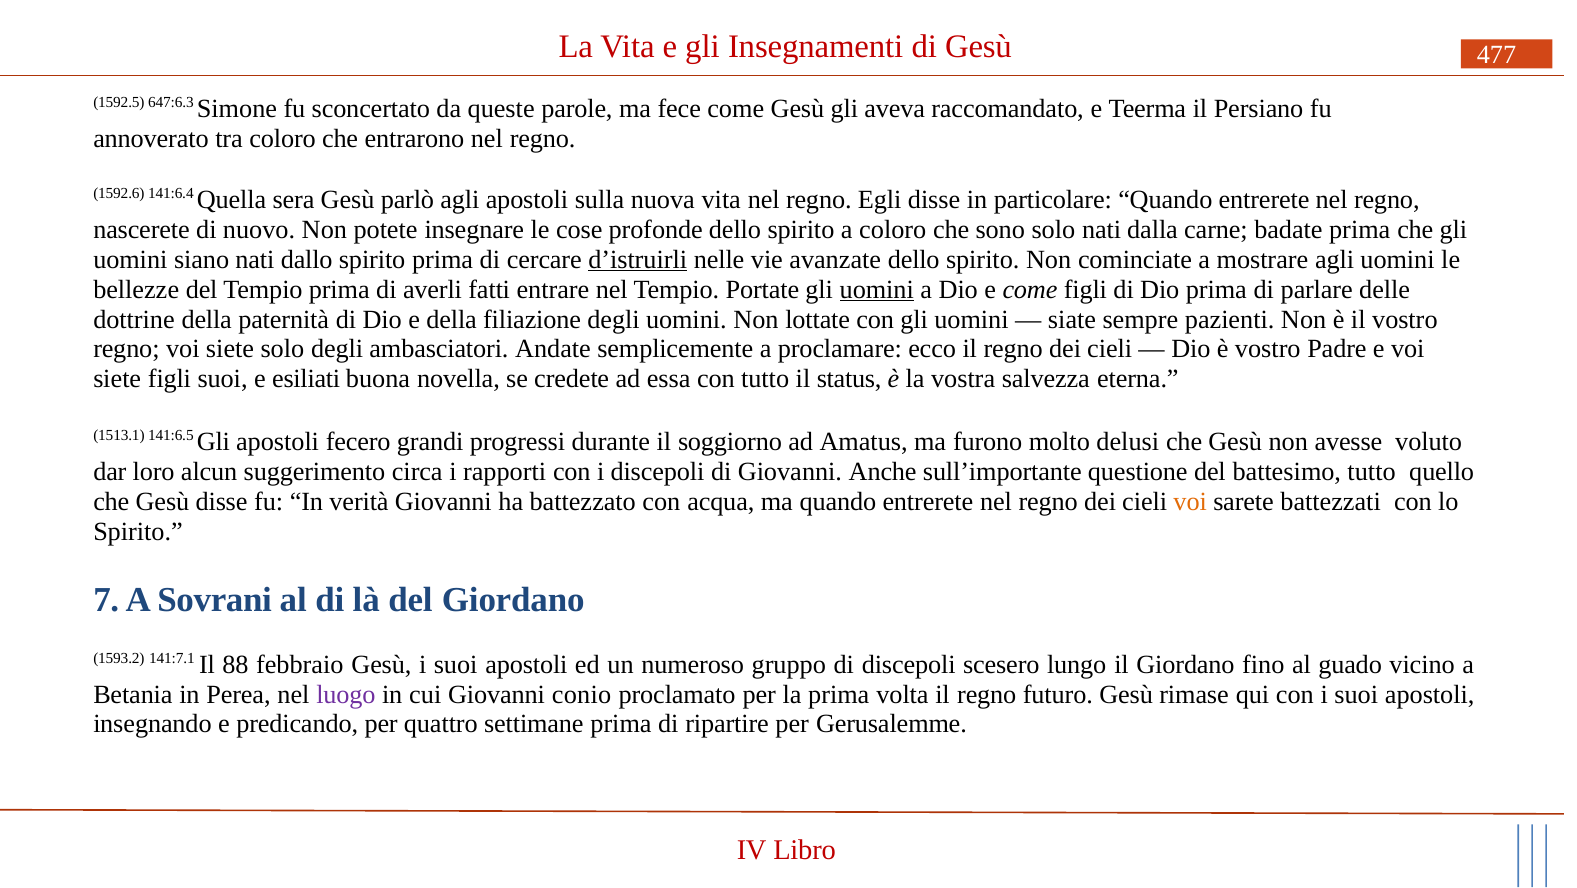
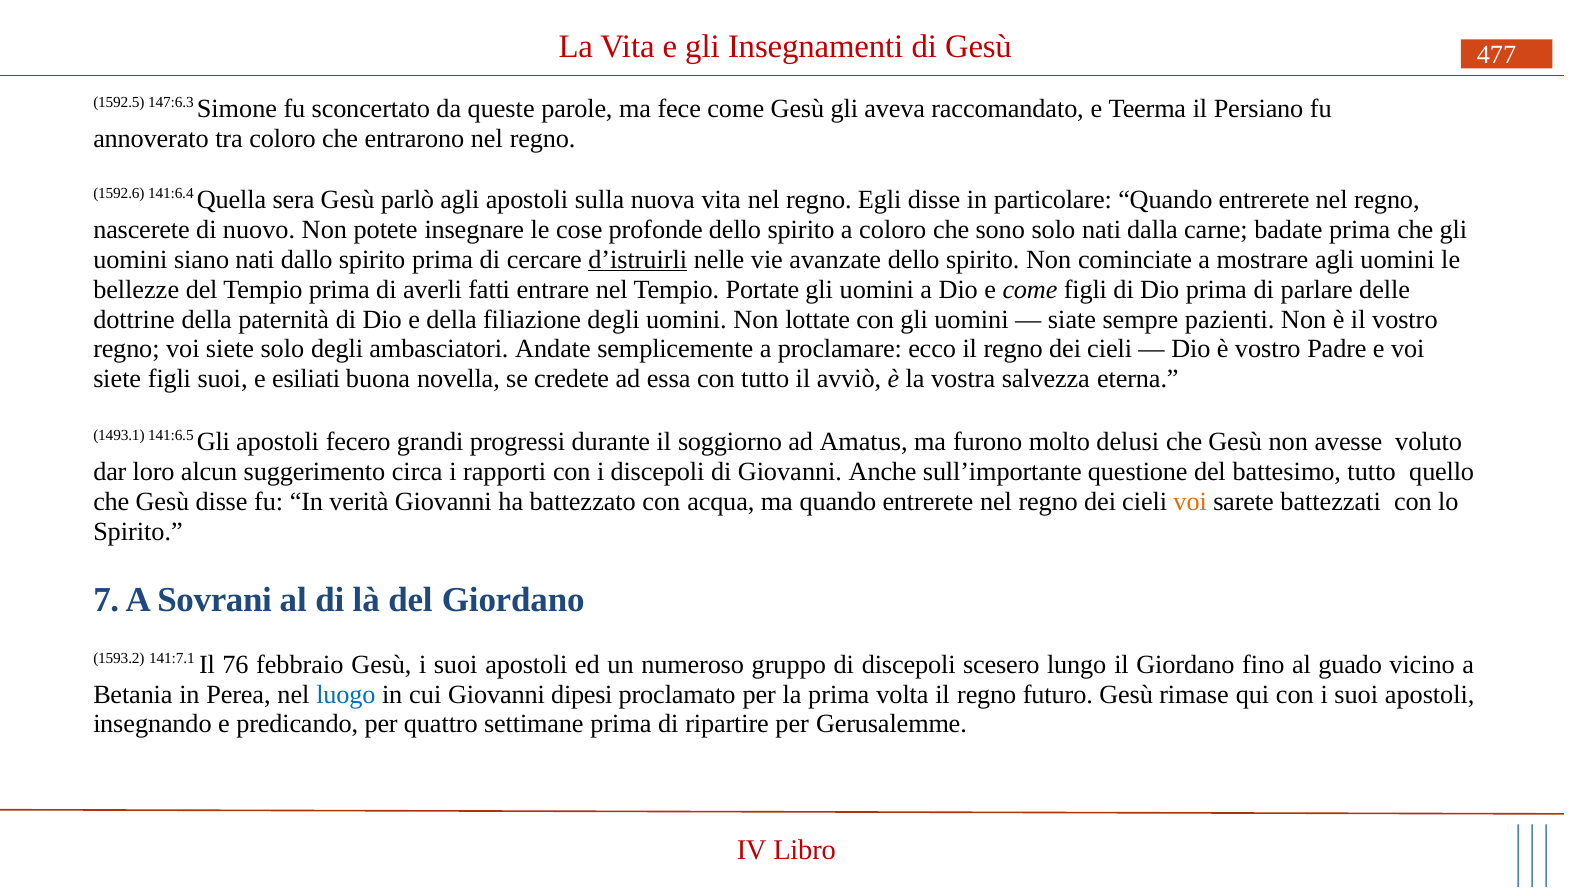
647:6.3: 647:6.3 -> 147:6.3
uomini at (877, 289) underline: present -> none
status: status -> avviò
1513.1: 1513.1 -> 1493.1
88: 88 -> 76
luogo colour: purple -> blue
conio: conio -> dipesi
